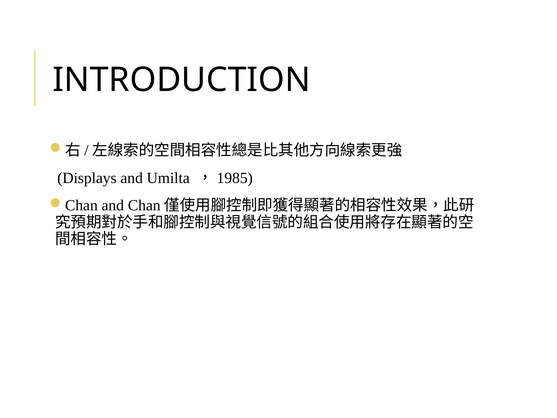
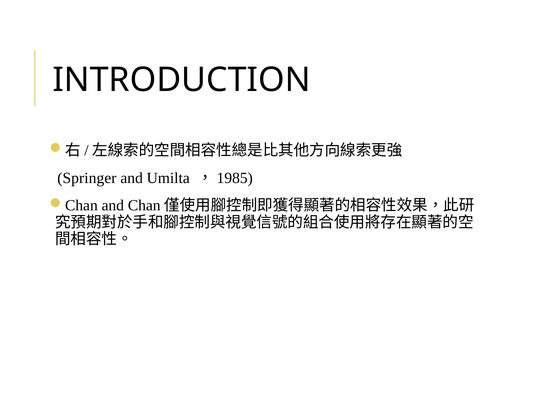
Displays: Displays -> Springer
